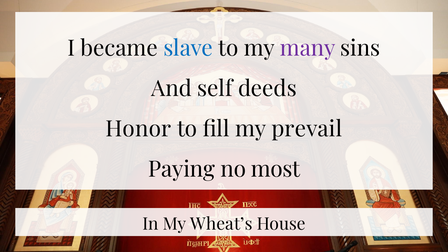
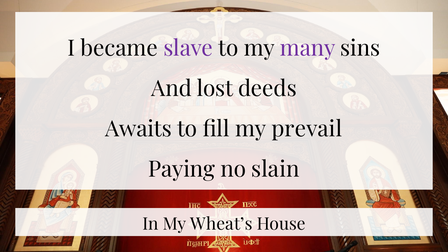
slave colour: blue -> purple
self: self -> lost
Honor: Honor -> Awaits
most: most -> slain
